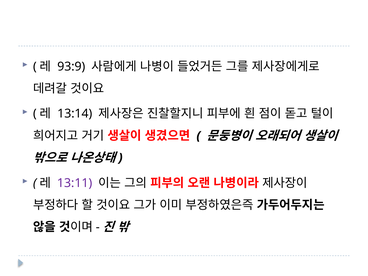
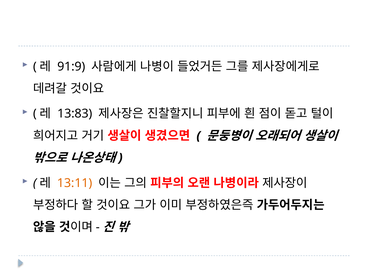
93:9: 93:9 -> 91:9
13:14: 13:14 -> 13:83
13:11 colour: purple -> orange
